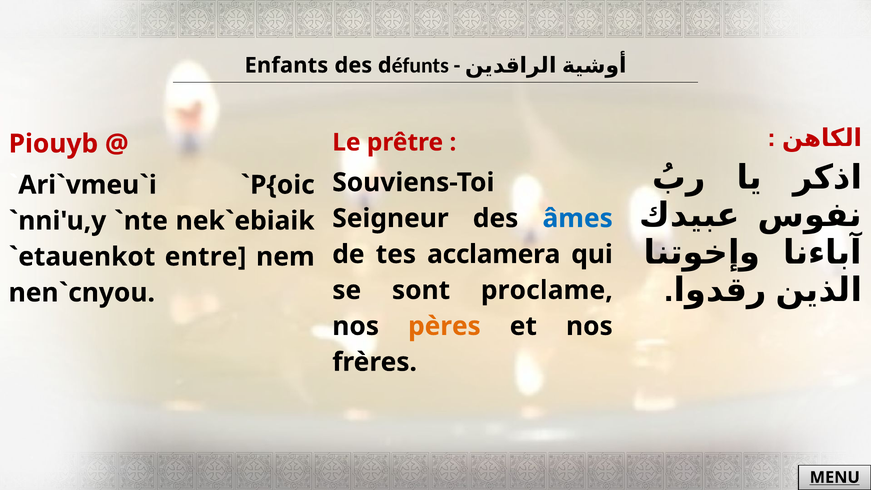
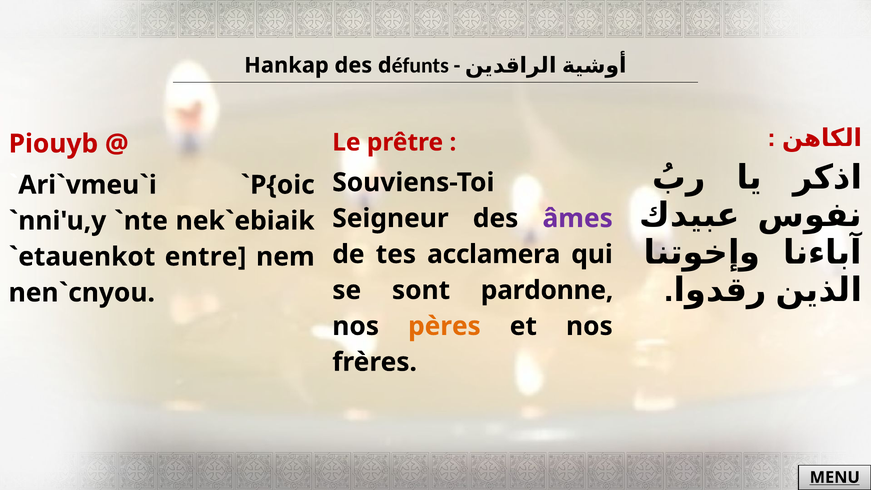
Enfants: Enfants -> Hankap
âmes colour: blue -> purple
proclame: proclame -> pardonne
